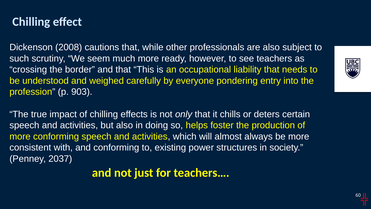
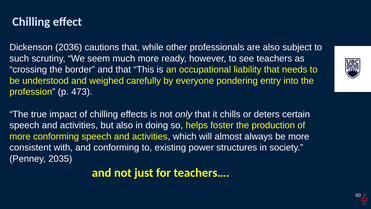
2008: 2008 -> 2036
903: 903 -> 473
2037: 2037 -> 2035
